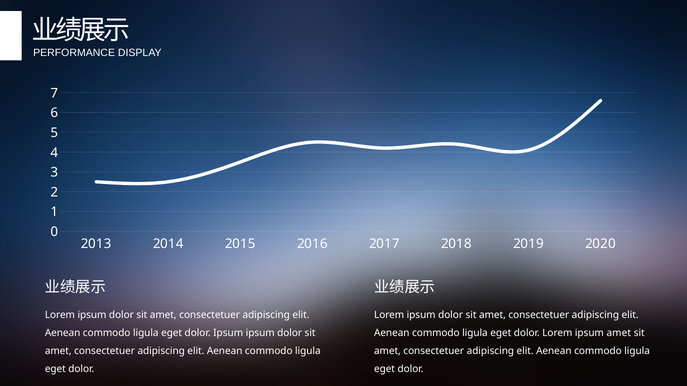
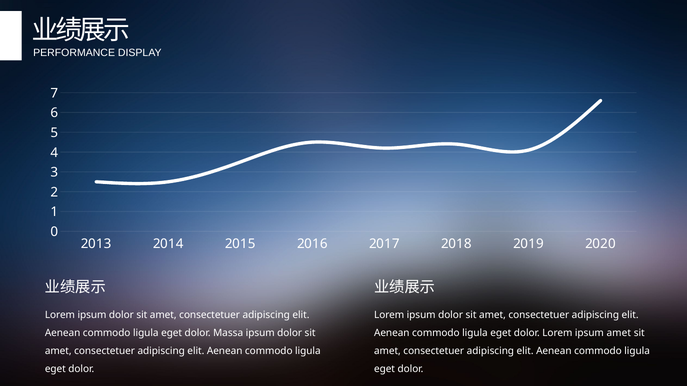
dolor Ipsum: Ipsum -> Massa
